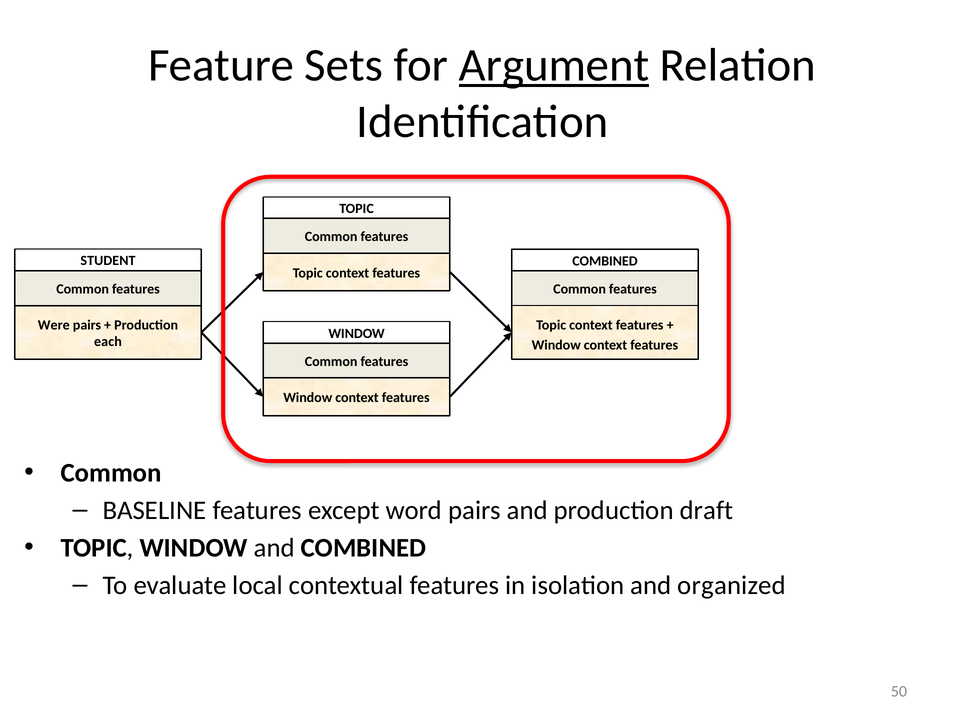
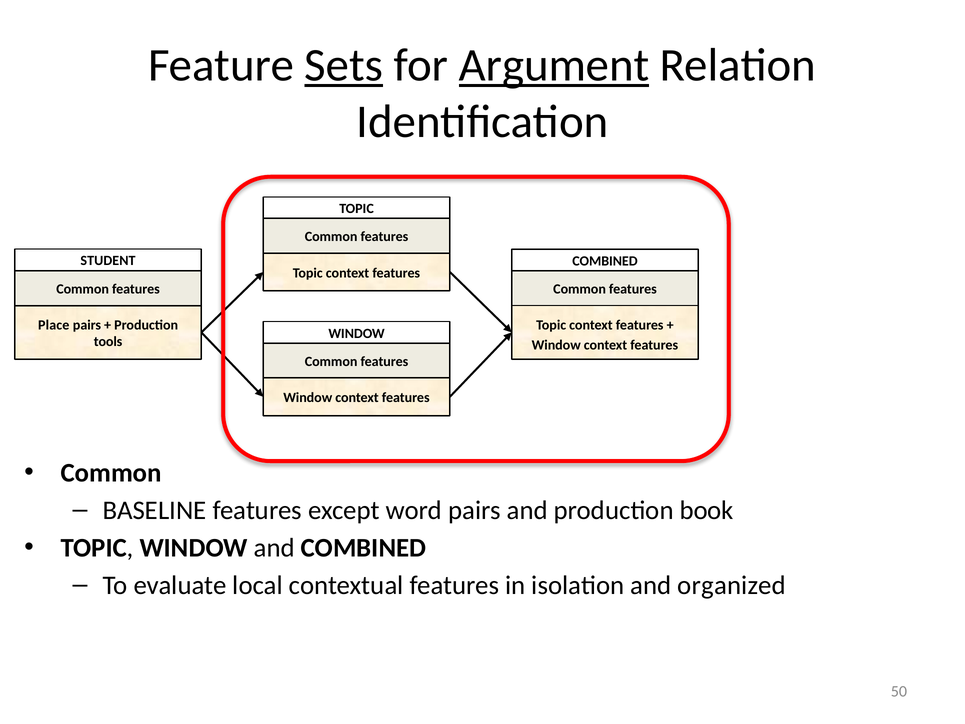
Sets underline: none -> present
Were: Were -> Place
each: each -> tools
draft: draft -> book
